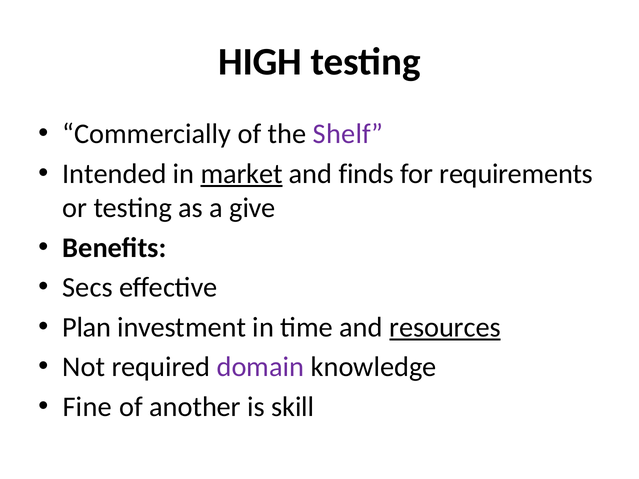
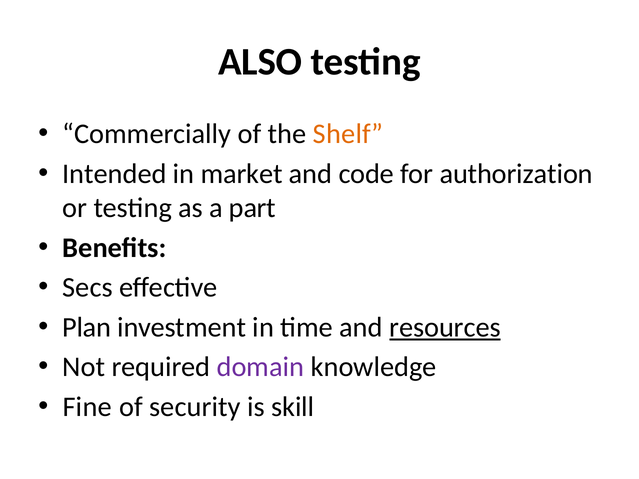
HIGH: HIGH -> ALSO
Shelf colour: purple -> orange
market underline: present -> none
finds: finds -> code
requirements: requirements -> authorization
give: give -> part
another: another -> security
